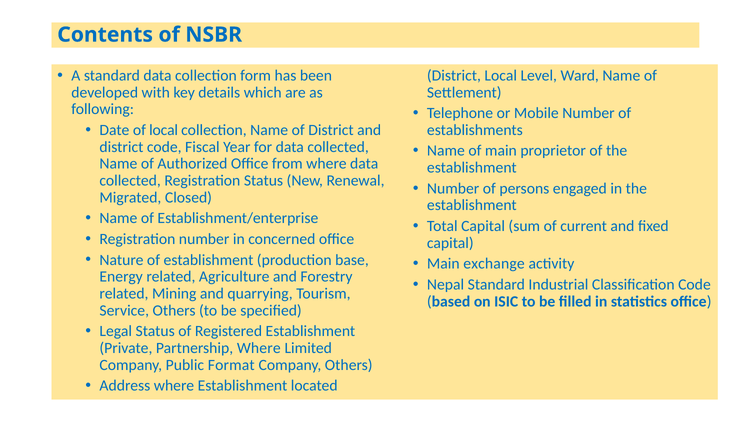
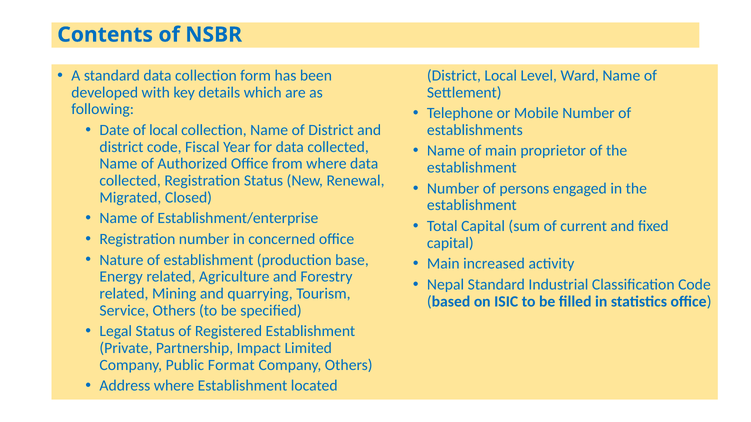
exchange: exchange -> increased
Partnership Where: Where -> Impact
